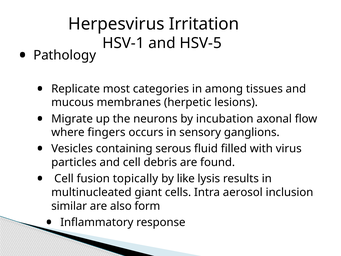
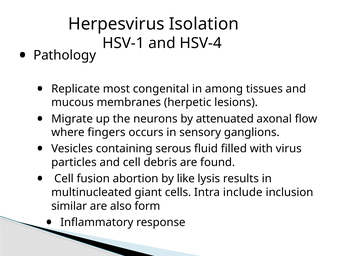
Irritation: Irritation -> Isolation
HSV-5: HSV-5 -> HSV-4
categories: categories -> congenital
incubation: incubation -> attenuated
topically: topically -> abortion
aerosol: aerosol -> include
